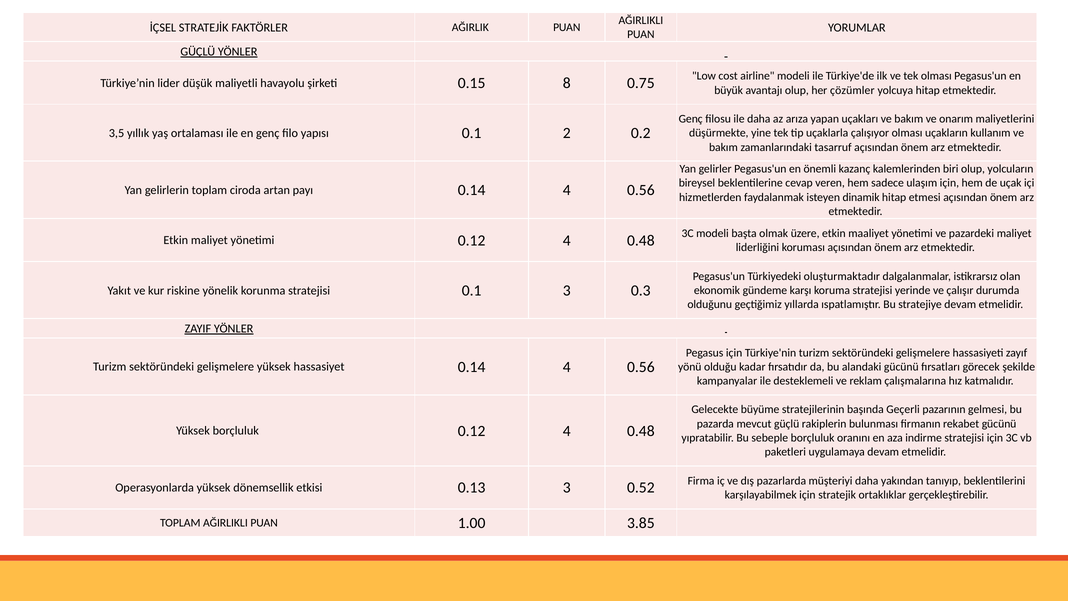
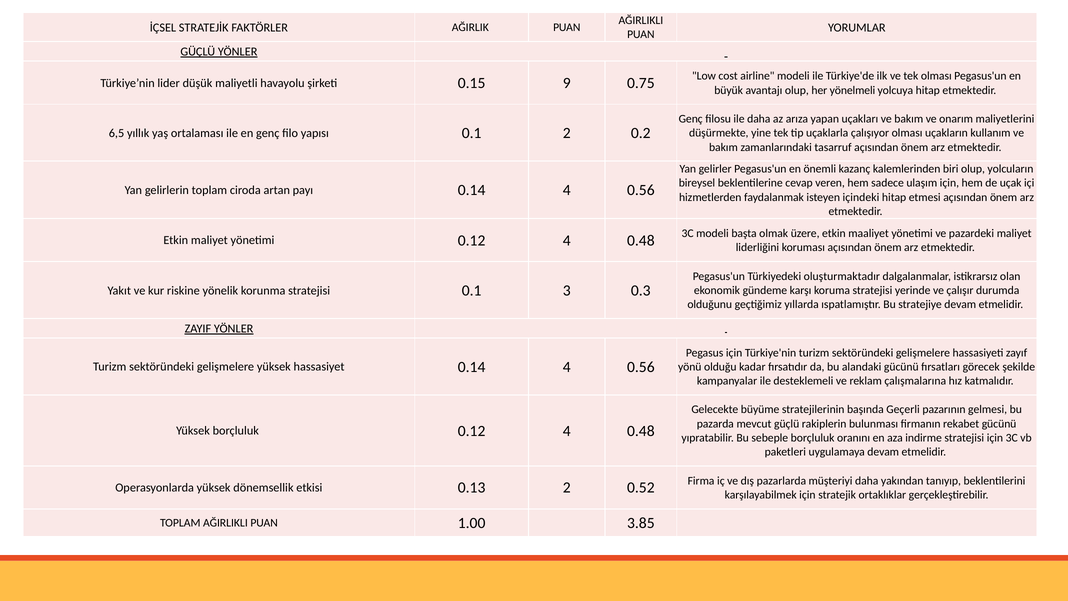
8: 8 -> 9
çözümler: çözümler -> yönelmeli
3,5: 3,5 -> 6,5
dinamik: dinamik -> içindeki
0.13 3: 3 -> 2
